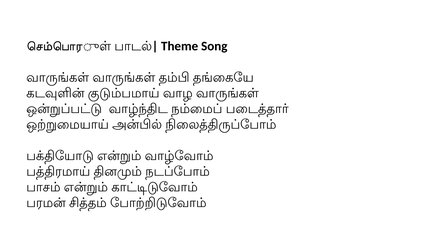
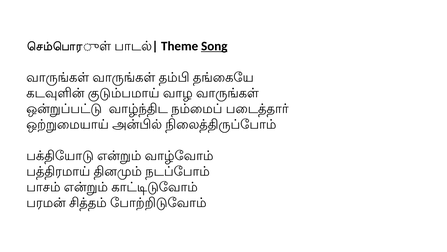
Song underline: none -> present
